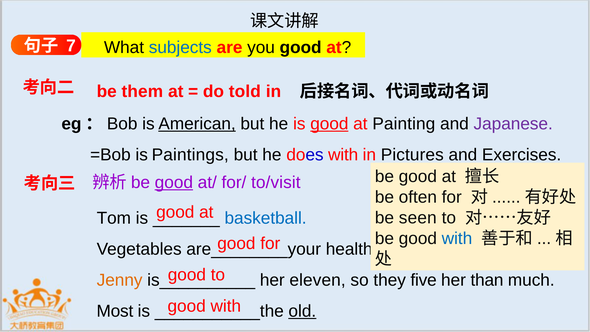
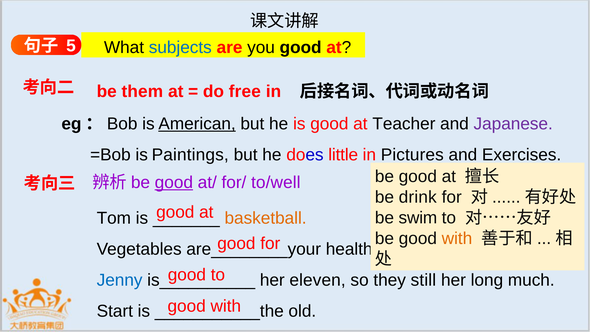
7: 7 -> 5
told: told -> free
good at (329, 124) underline: present -> none
Painting: Painting -> Teacher
does with: with -> little
to/visit: to/visit -> to/well
often: often -> drink
seen: seen -> swim
basketball colour: blue -> orange
with at (457, 238) colour: blue -> orange
Jenny colour: orange -> blue
five: five -> still
than: than -> long
Most: Most -> Start
old underline: present -> none
